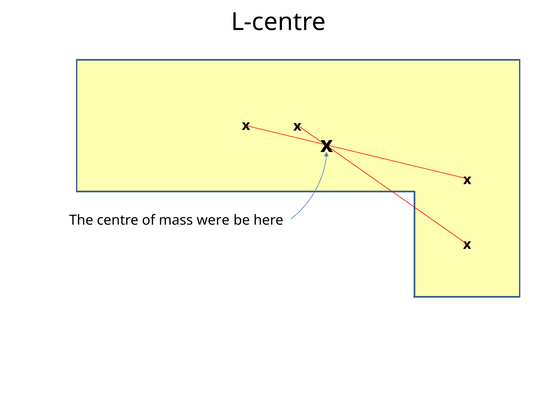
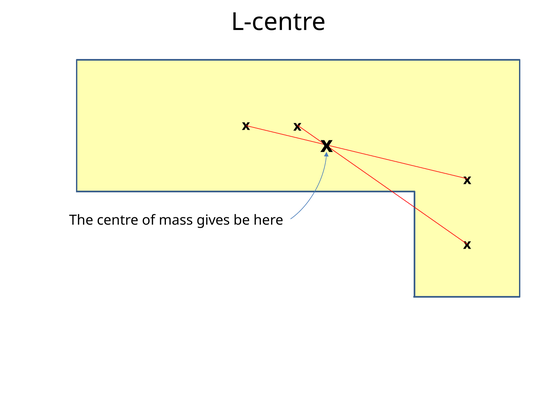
were: were -> gives
